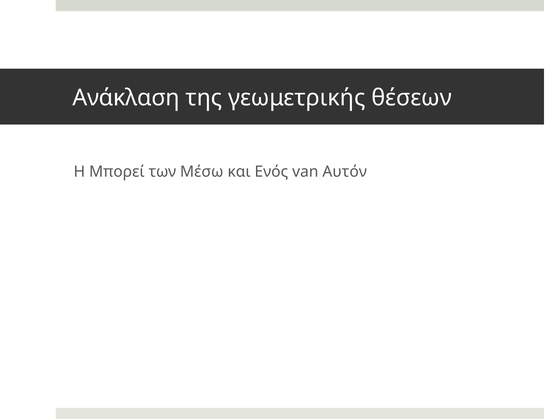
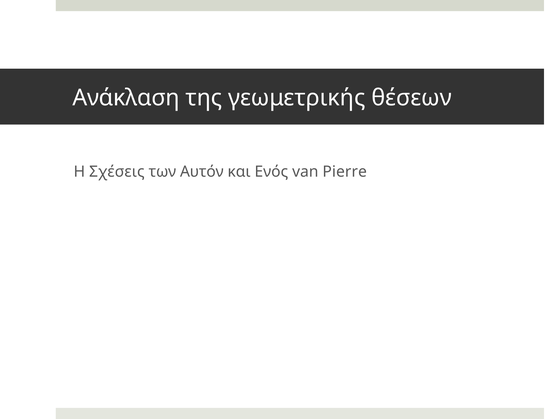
Μπορεί: Μπορεί -> Σχέσεις
Μέσω: Μέσω -> Αυτόν
Αυτόν: Αυτόν -> Pierre
